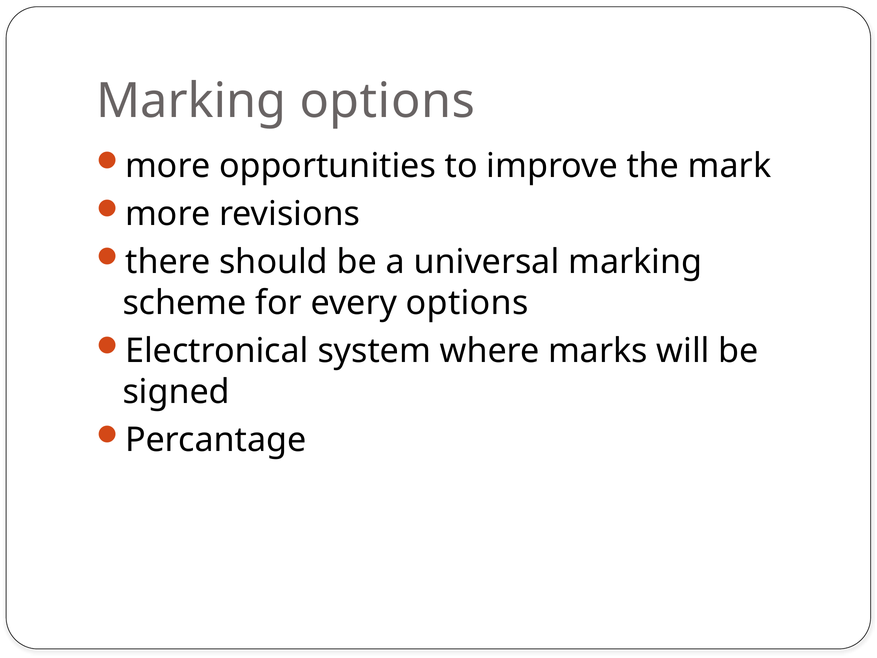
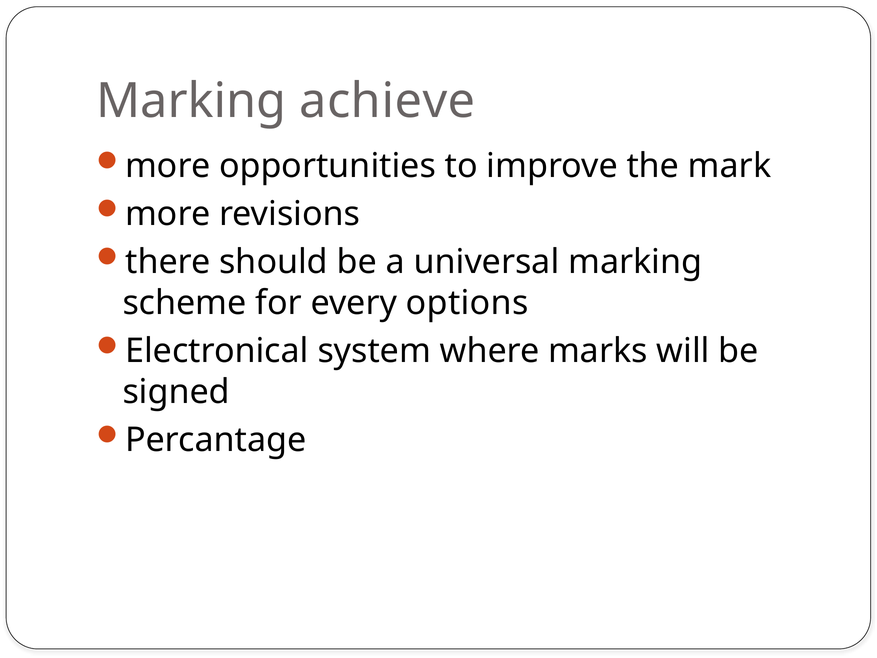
Marking options: options -> achieve
